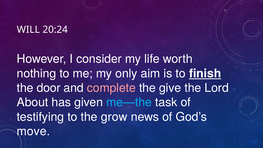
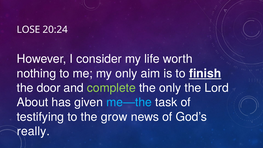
WILL: WILL -> LOSE
complete colour: pink -> light green
the give: give -> only
move: move -> really
